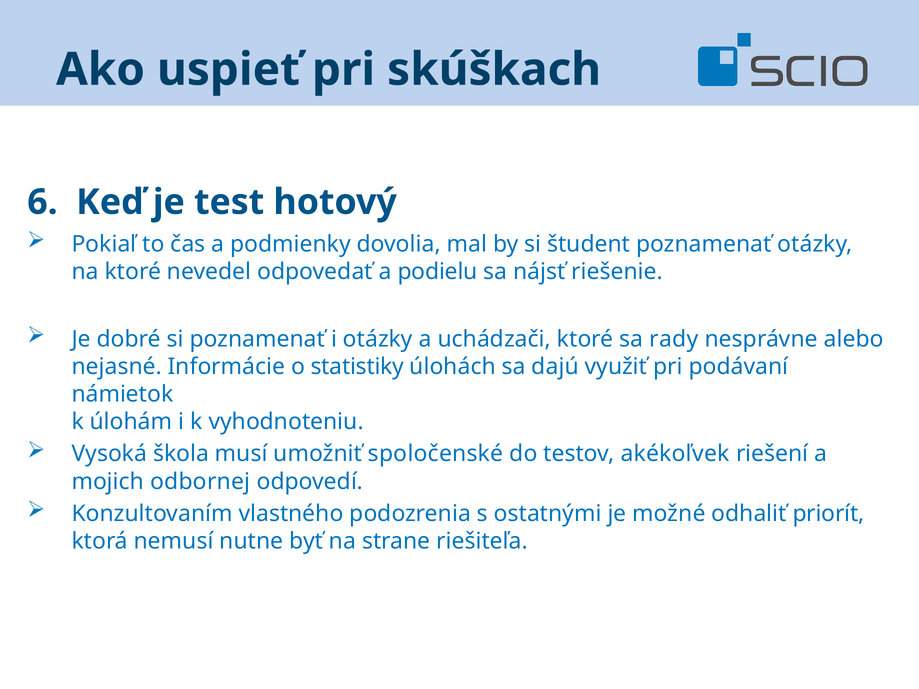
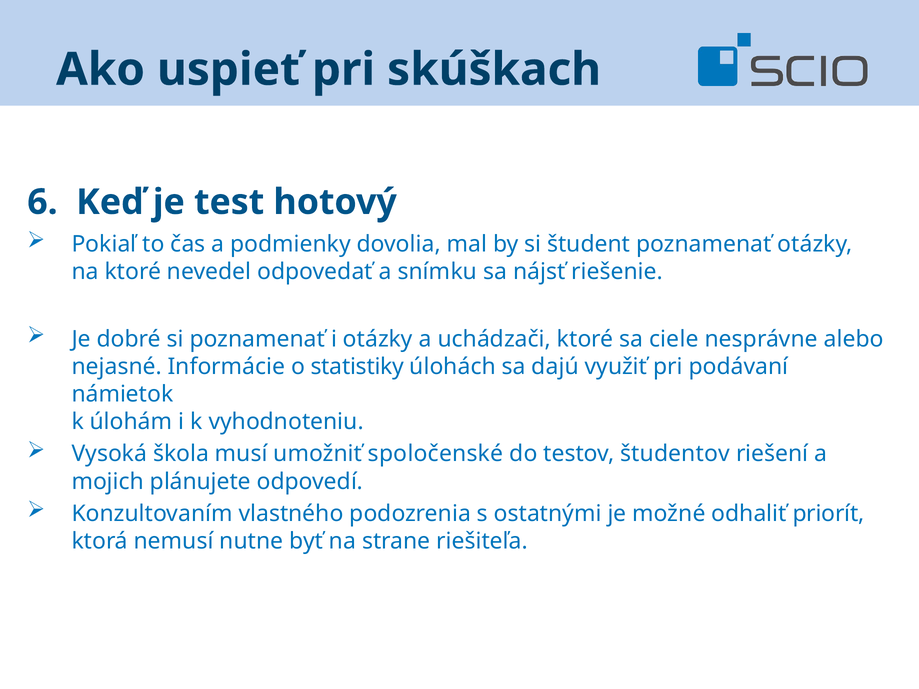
podielu: podielu -> snímku
rady: rady -> ciele
akékoľvek: akékoľvek -> študentov
odbornej: odbornej -> plánujete
